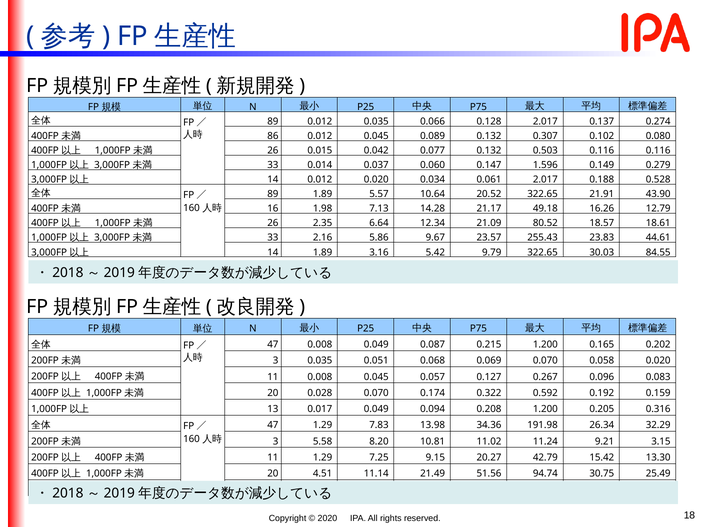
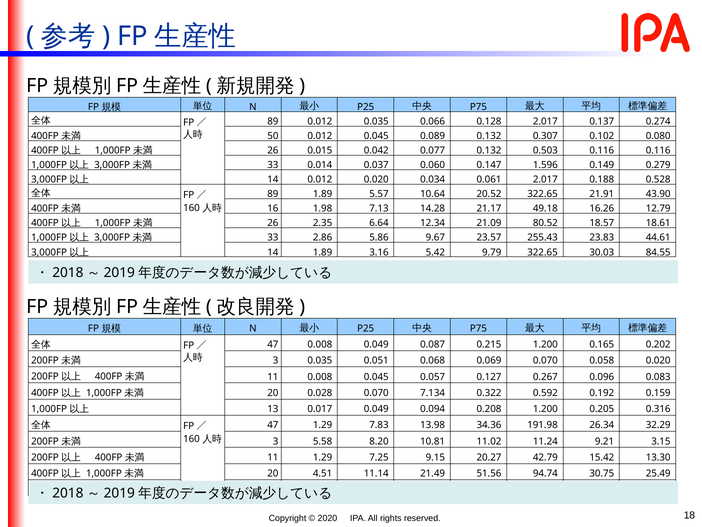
86: 86 -> 50
2.16: 2.16 -> 2.86
0.174: 0.174 -> 7.134
